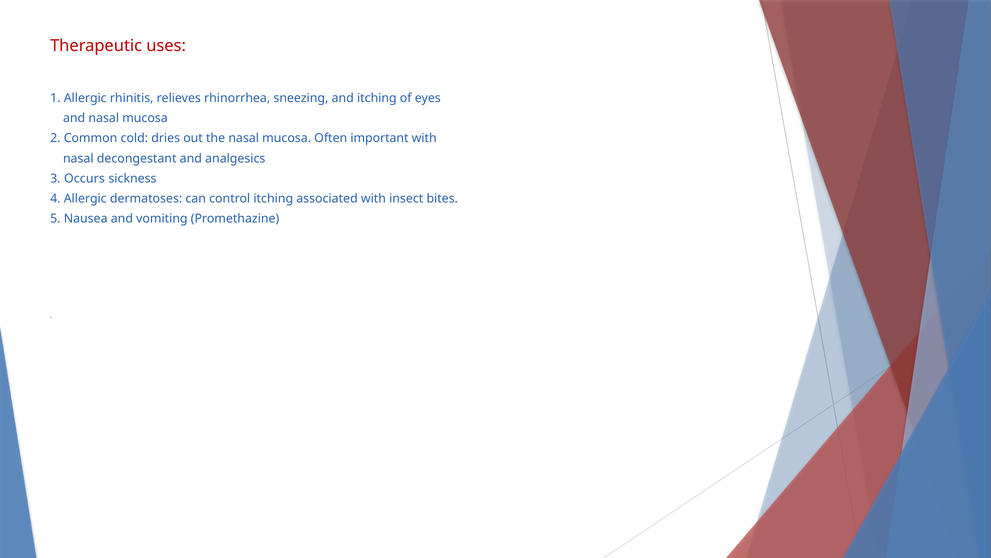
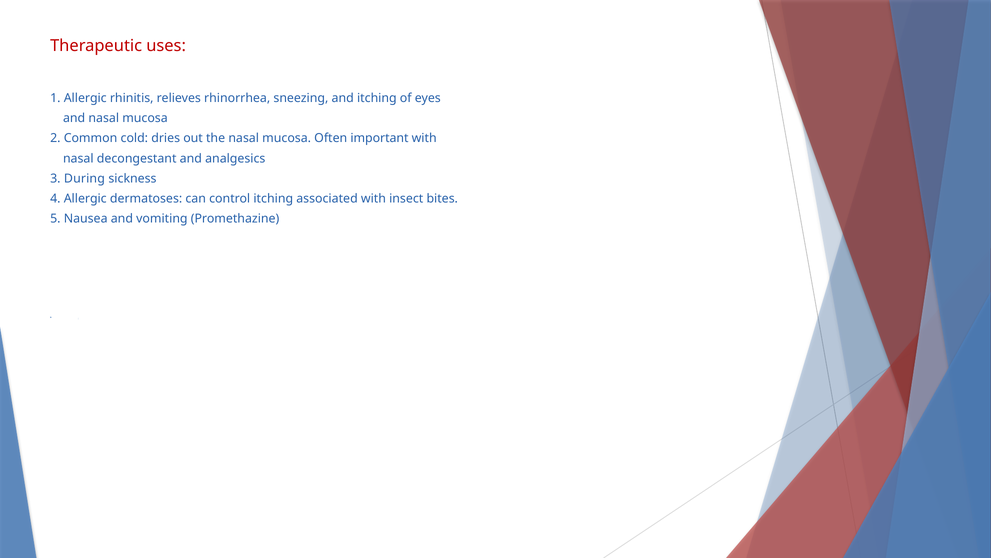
Occurs: Occurs -> During
